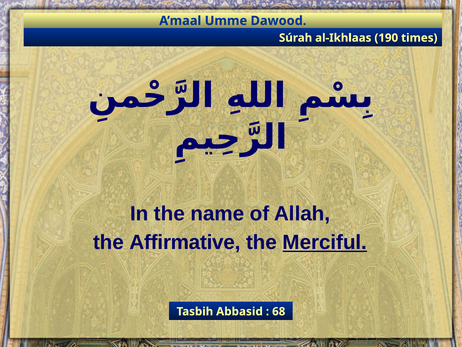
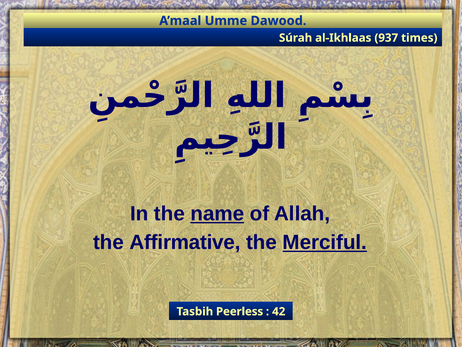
190: 190 -> 937
name underline: none -> present
Abbasid: Abbasid -> Peerless
68: 68 -> 42
